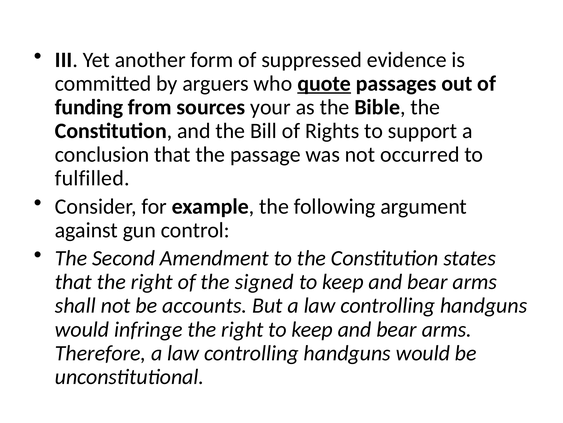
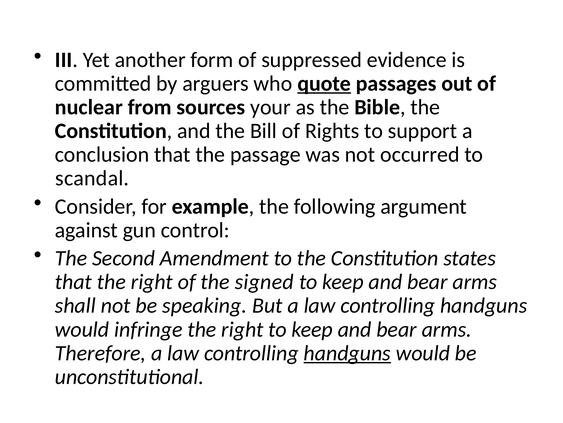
funding: funding -> nuclear
fulfilled: fulfilled -> scandal
accounts: accounts -> speaking
handguns at (347, 353) underline: none -> present
